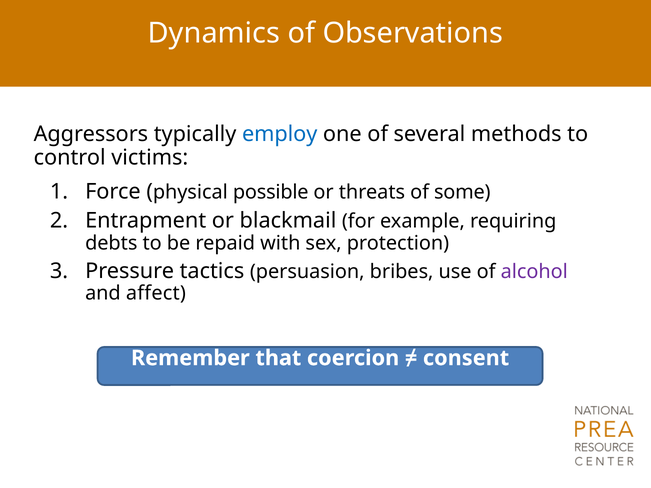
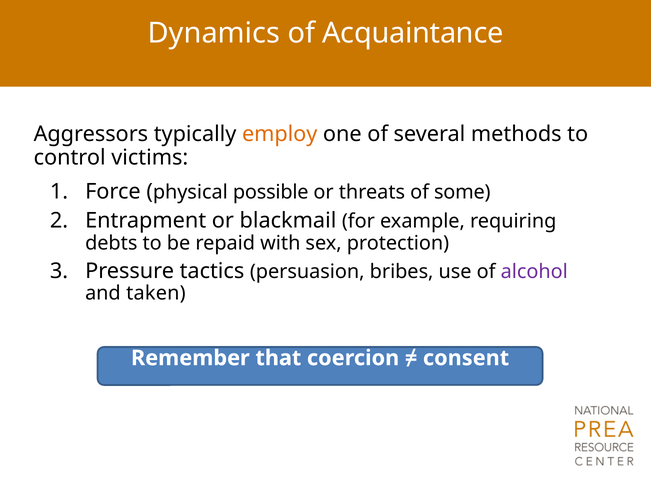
Observations: Observations -> Acquaintance
employ colour: blue -> orange
affect: affect -> taken
